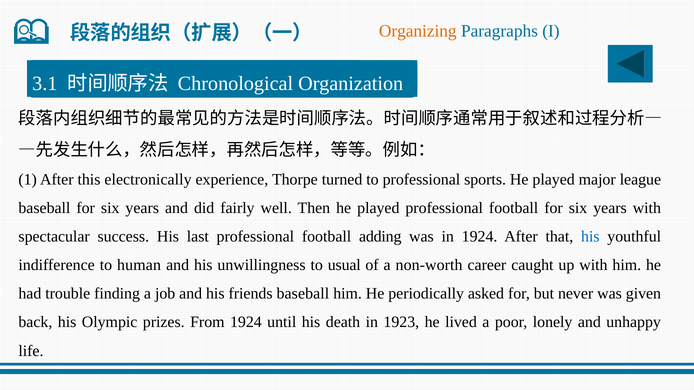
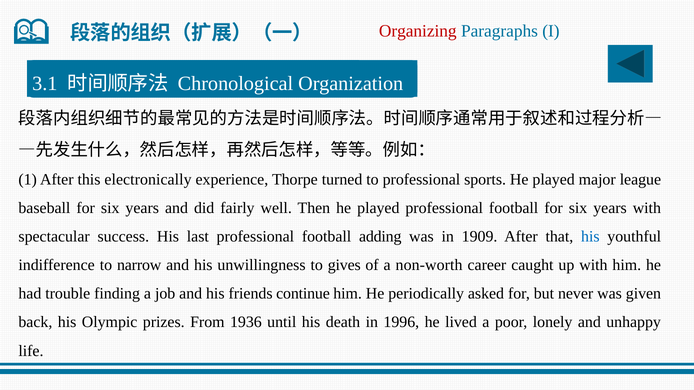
Organizing colour: orange -> red
in 1924: 1924 -> 1909
human: human -> narrow
usual: usual -> gives
friends baseball: baseball -> continue
From 1924: 1924 -> 1936
1923: 1923 -> 1996
